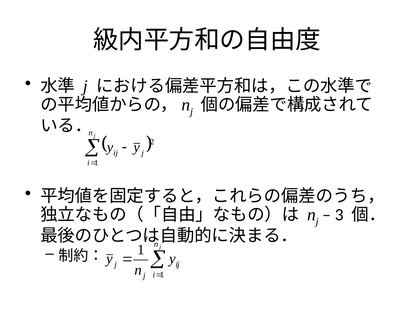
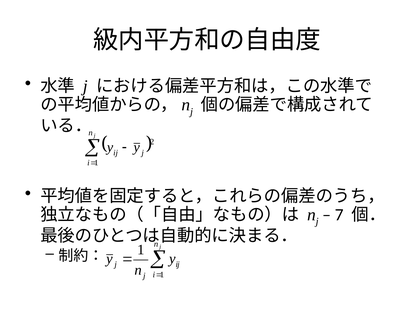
3: 3 -> 7
